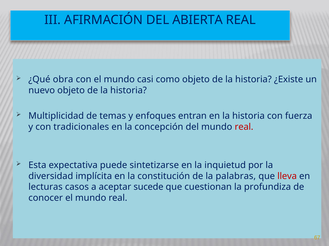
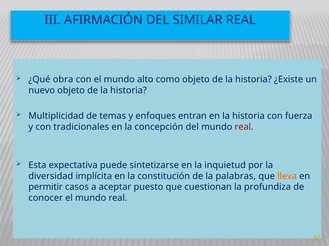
ABIERTA: ABIERTA -> SIMILAR
casi: casi -> alto
lleva colour: red -> orange
lecturas: lecturas -> permitir
sucede: sucede -> puesto
